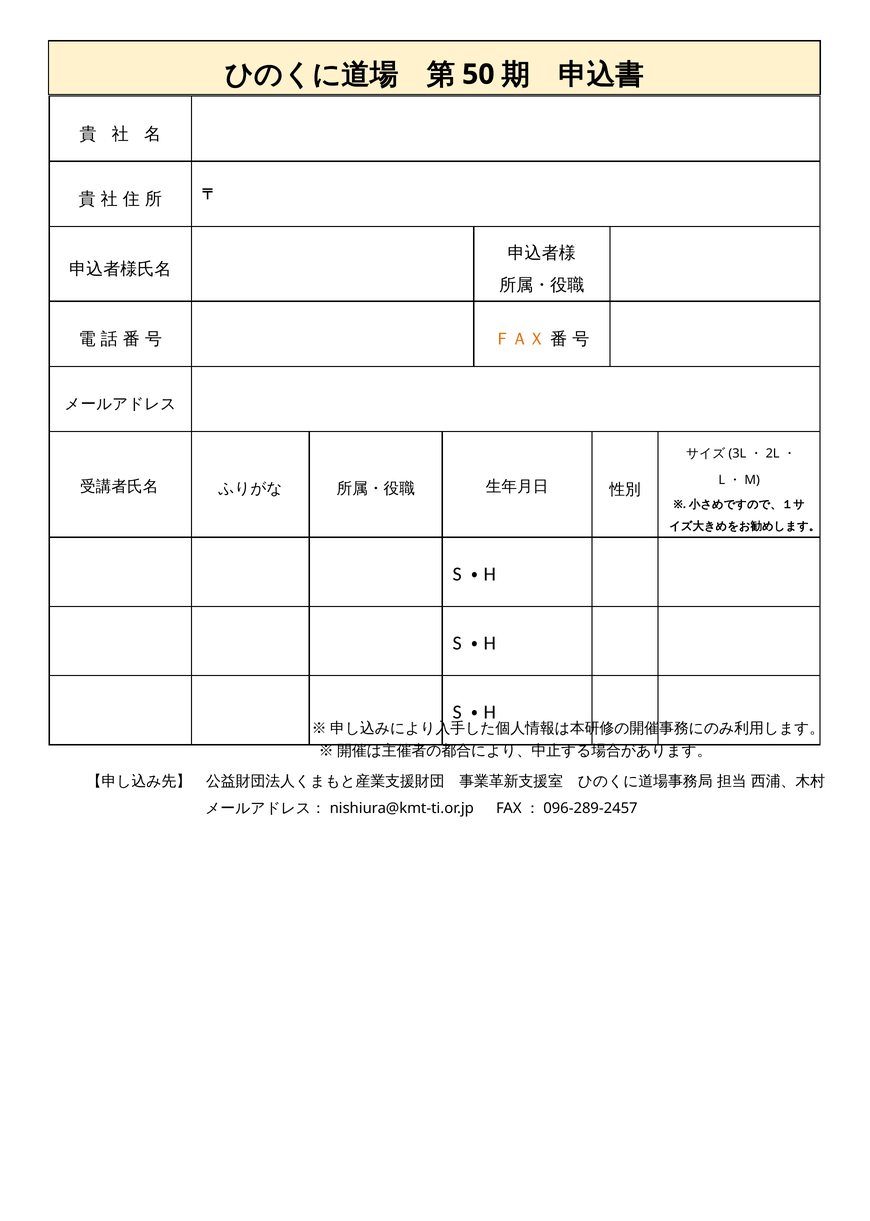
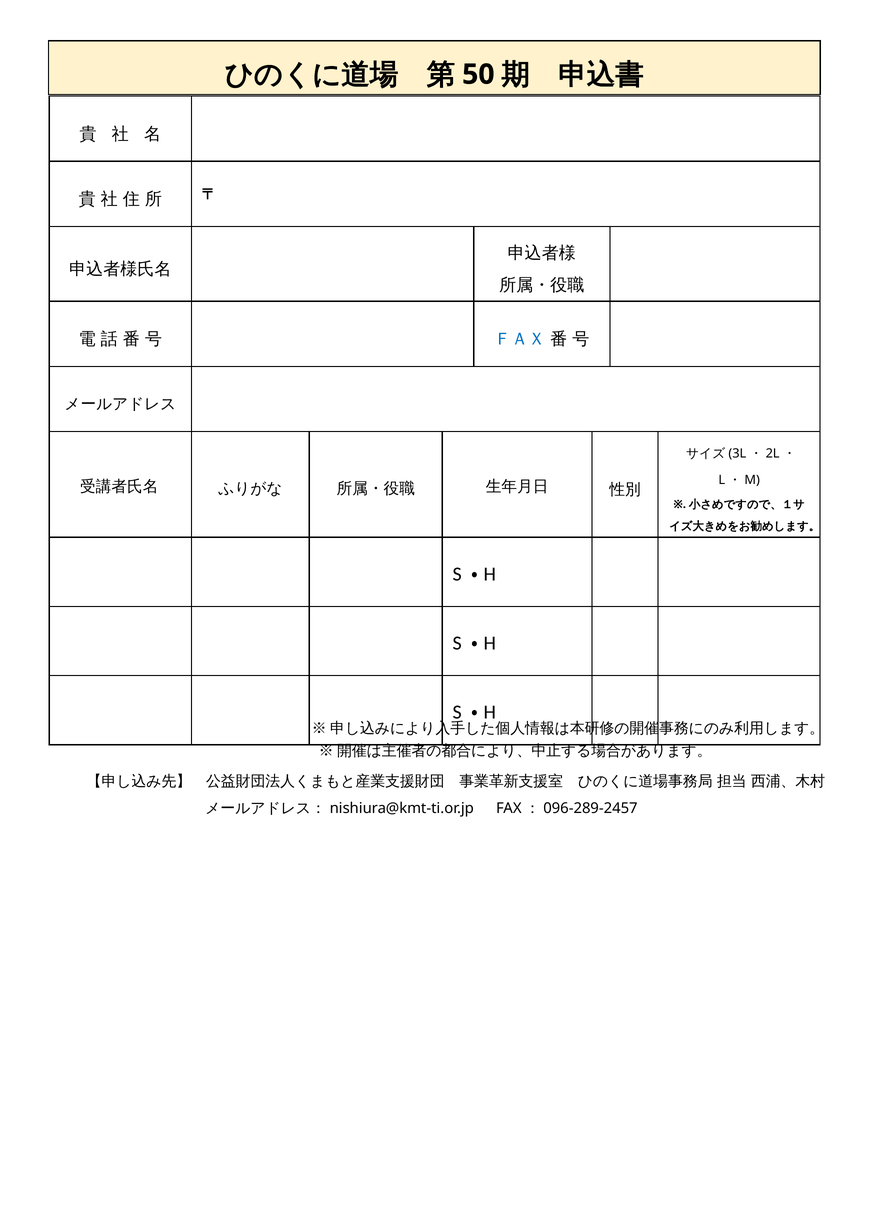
ＦＡＸ colour: orange -> blue
